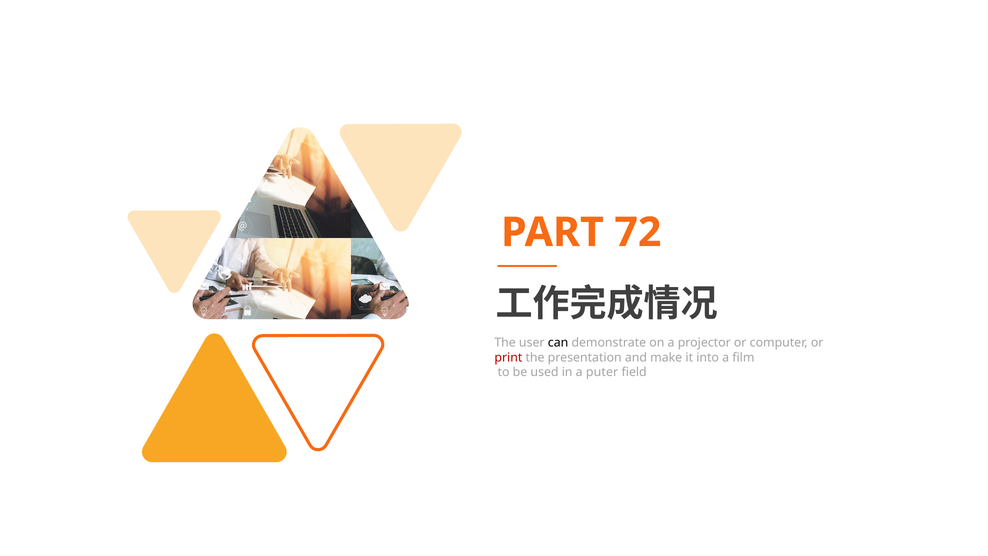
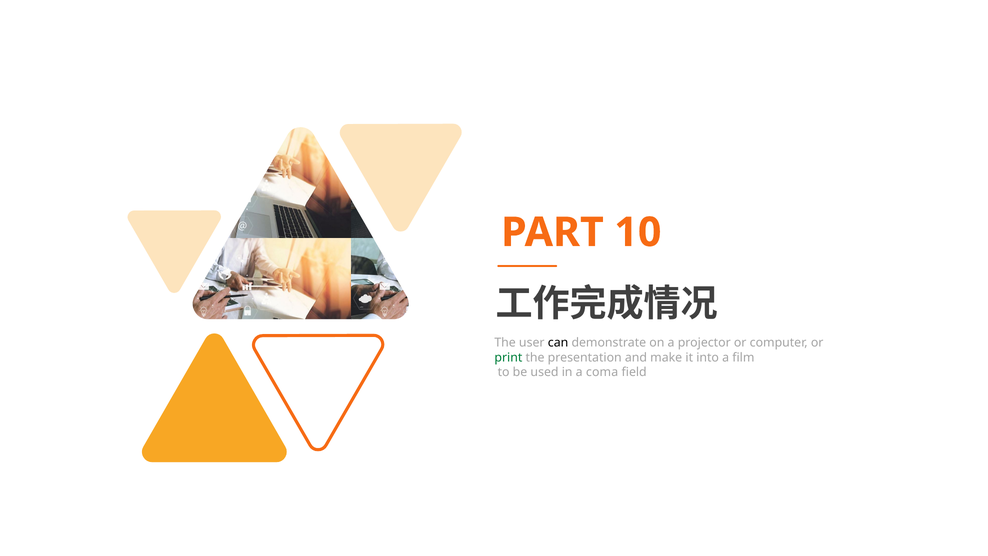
72: 72 -> 10
print colour: red -> green
puter: puter -> coma
